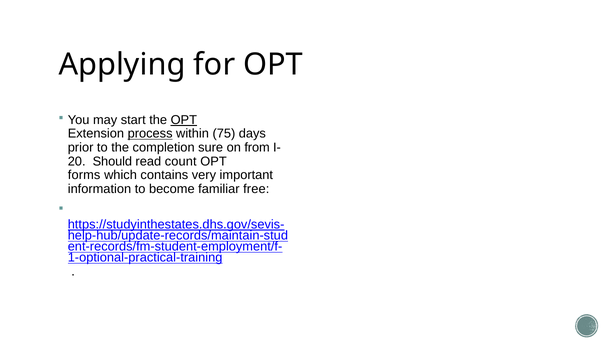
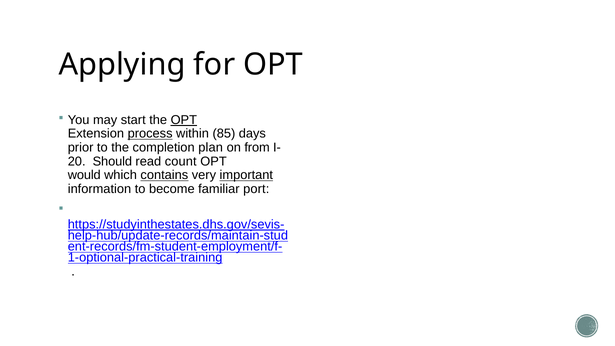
75: 75 -> 85
sure: sure -> plan
forms: forms -> would
contains underline: none -> present
important underline: none -> present
free: free -> port
